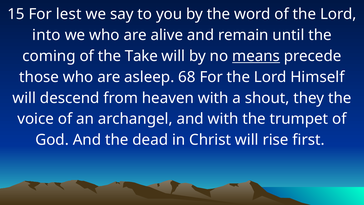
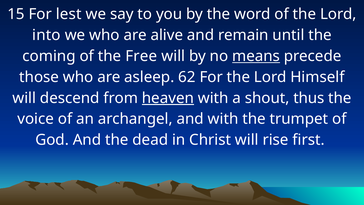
Take: Take -> Free
68: 68 -> 62
heaven underline: none -> present
they: they -> thus
